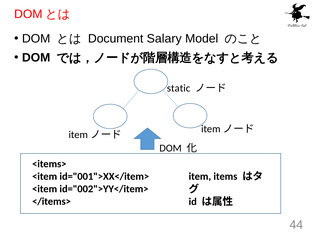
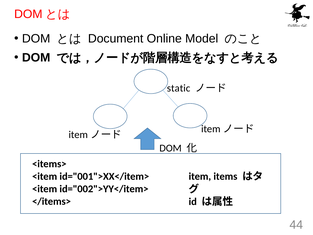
Salary: Salary -> Online
